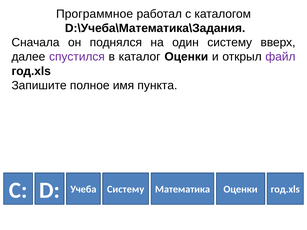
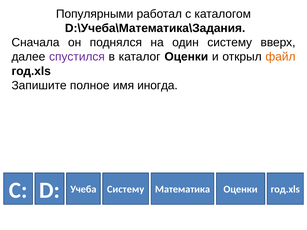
Программное: Программное -> Популярными
файл colour: purple -> orange
пункта: пункта -> иногда
